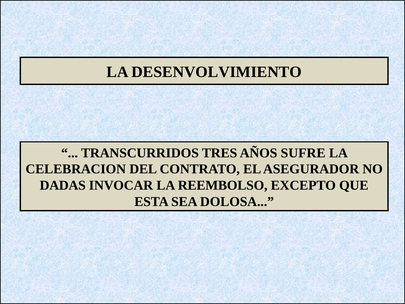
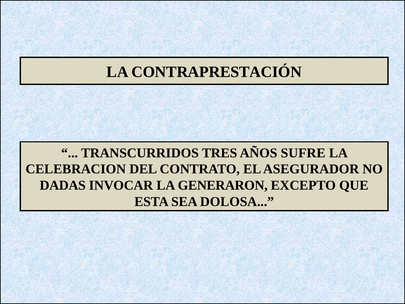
DESENVOLVIMIENTO: DESENVOLVIMIENTO -> CONTRAPRESTACIÓN
REEMBOLSO: REEMBOLSO -> GENERARON
